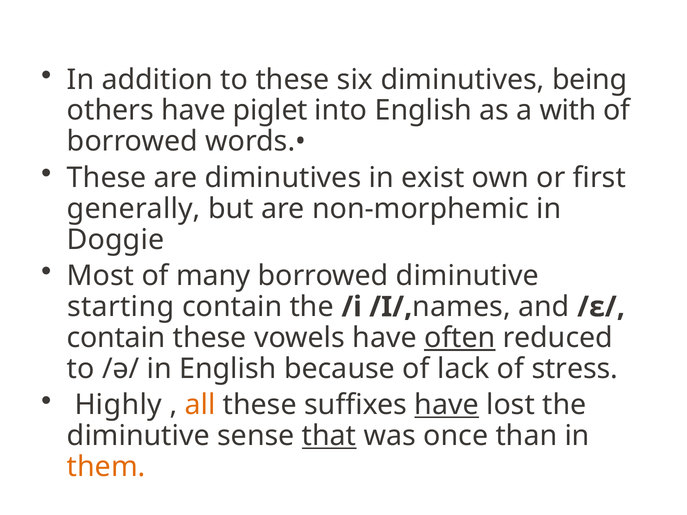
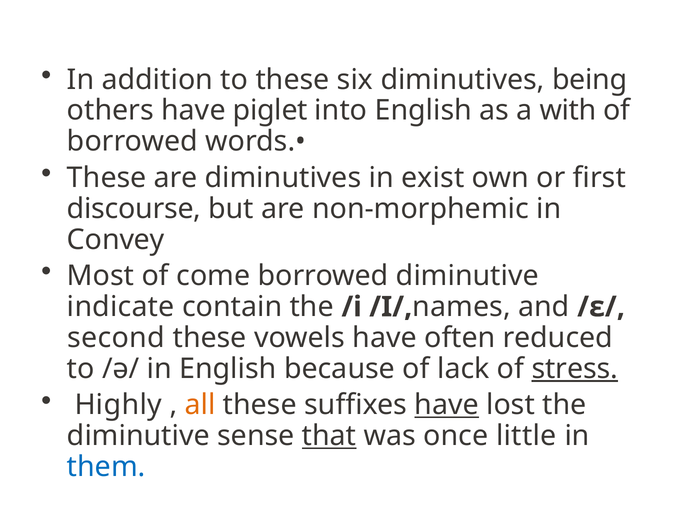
generally: generally -> discourse
Doggie: Doggie -> Convey
many: many -> come
starting: starting -> indicate
contain at (116, 338): contain -> second
often underline: present -> none
stress underline: none -> present
than: than -> little
them colour: orange -> blue
